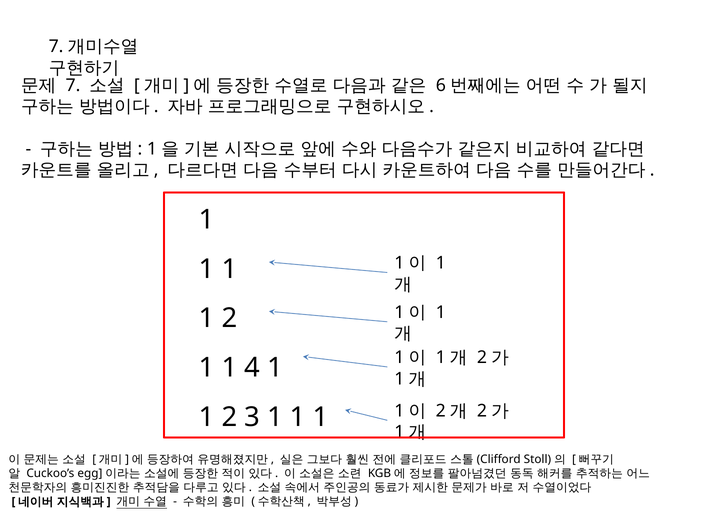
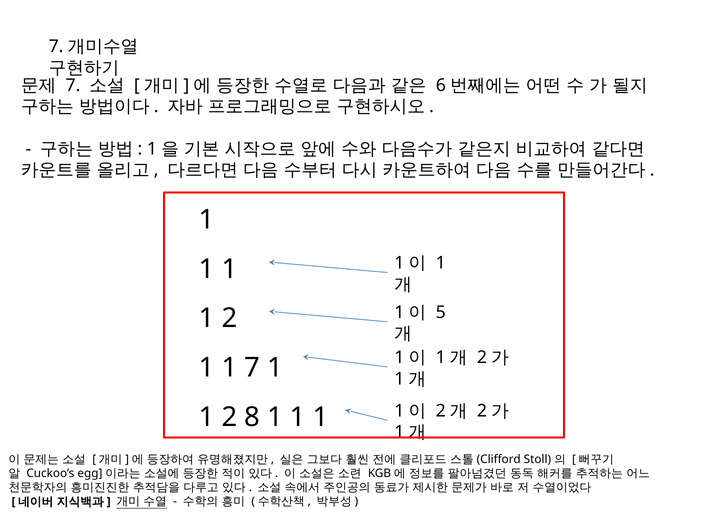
1 at (441, 313): 1 -> 5
1 4: 4 -> 7
3: 3 -> 8
